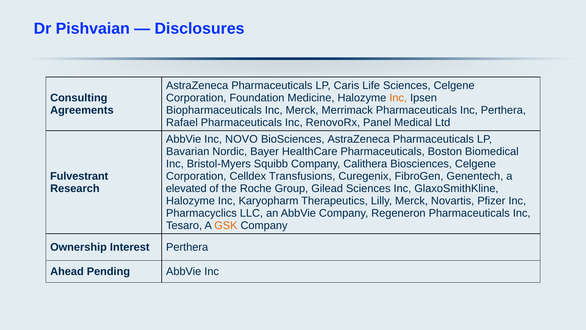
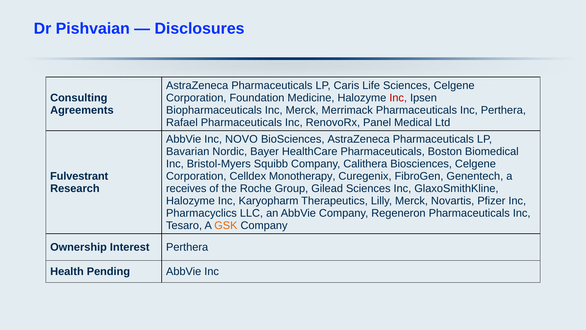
Inc at (398, 98) colour: orange -> red
Transfusions: Transfusions -> Monotherapy
elevated: elevated -> receives
Ahead: Ahead -> Health
